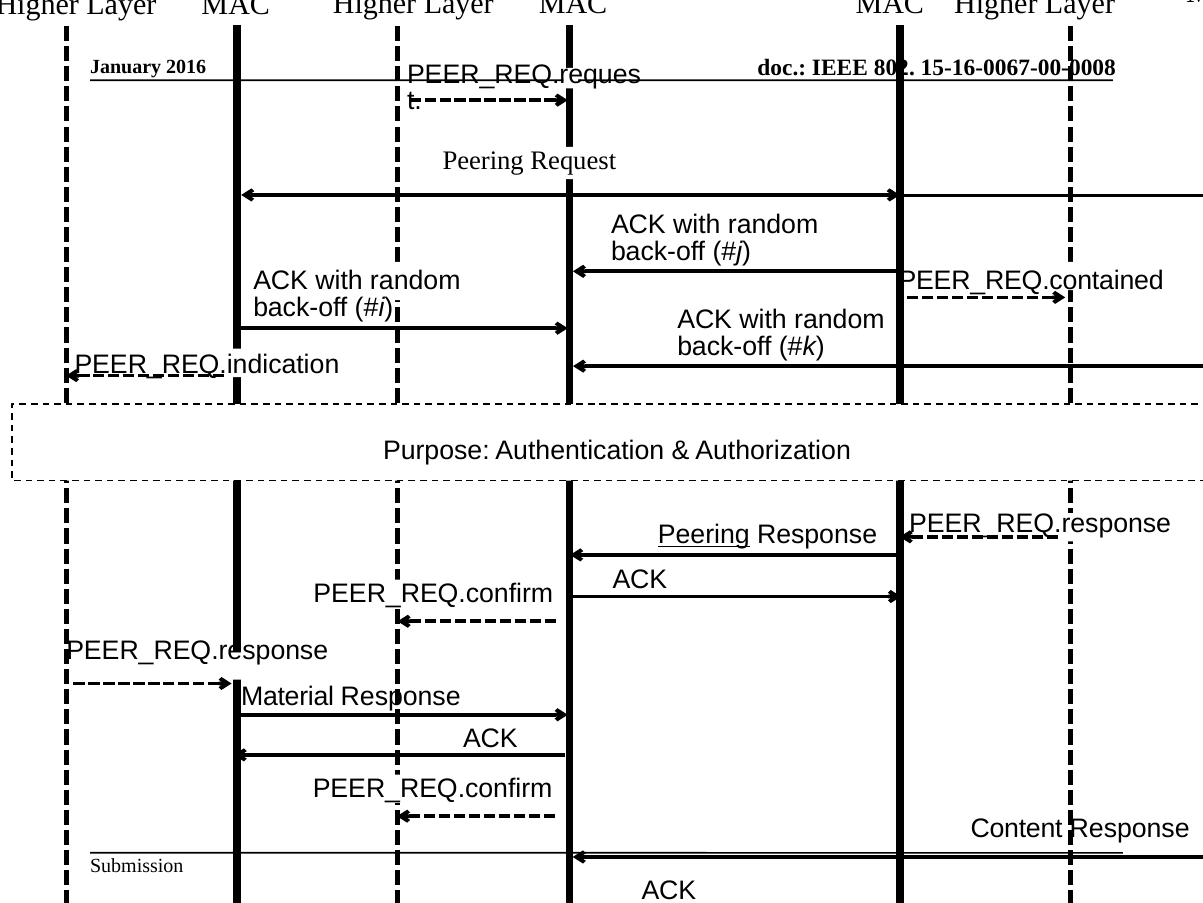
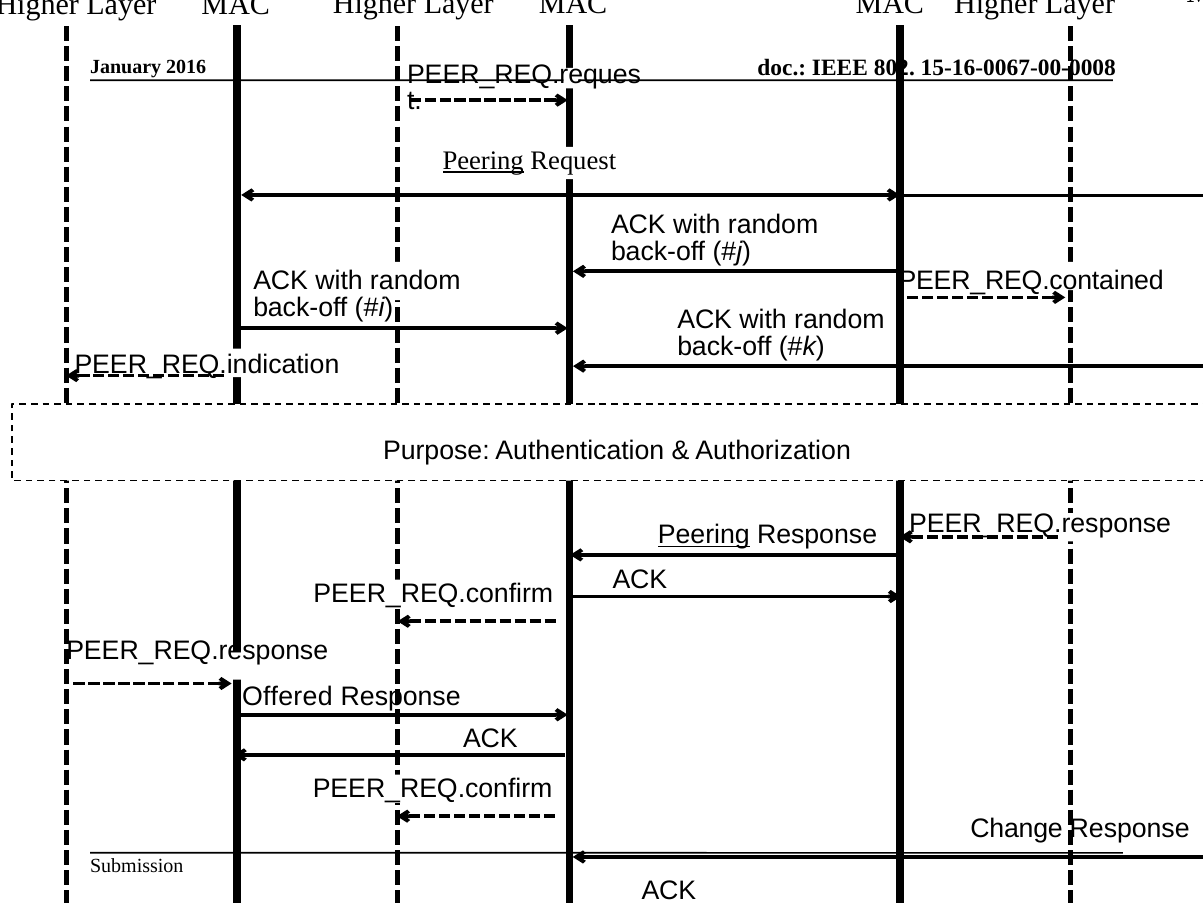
Peering at (483, 160) underline: none -> present
Material: Material -> Offered
Content: Content -> Change
